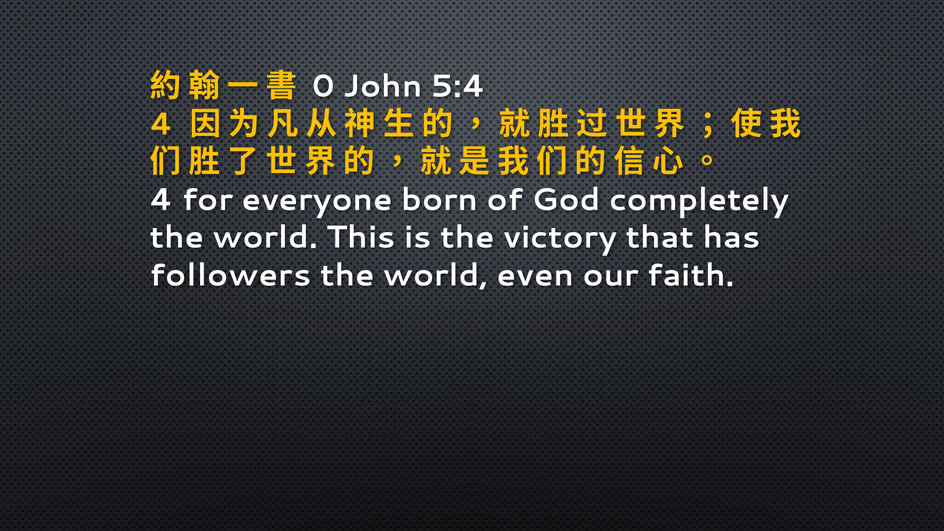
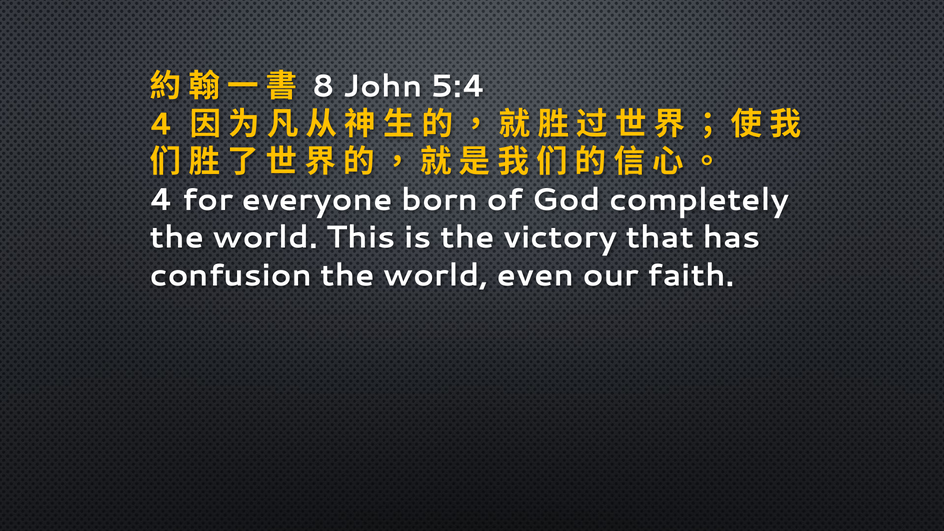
0: 0 -> 8
followers: followers -> confusion
